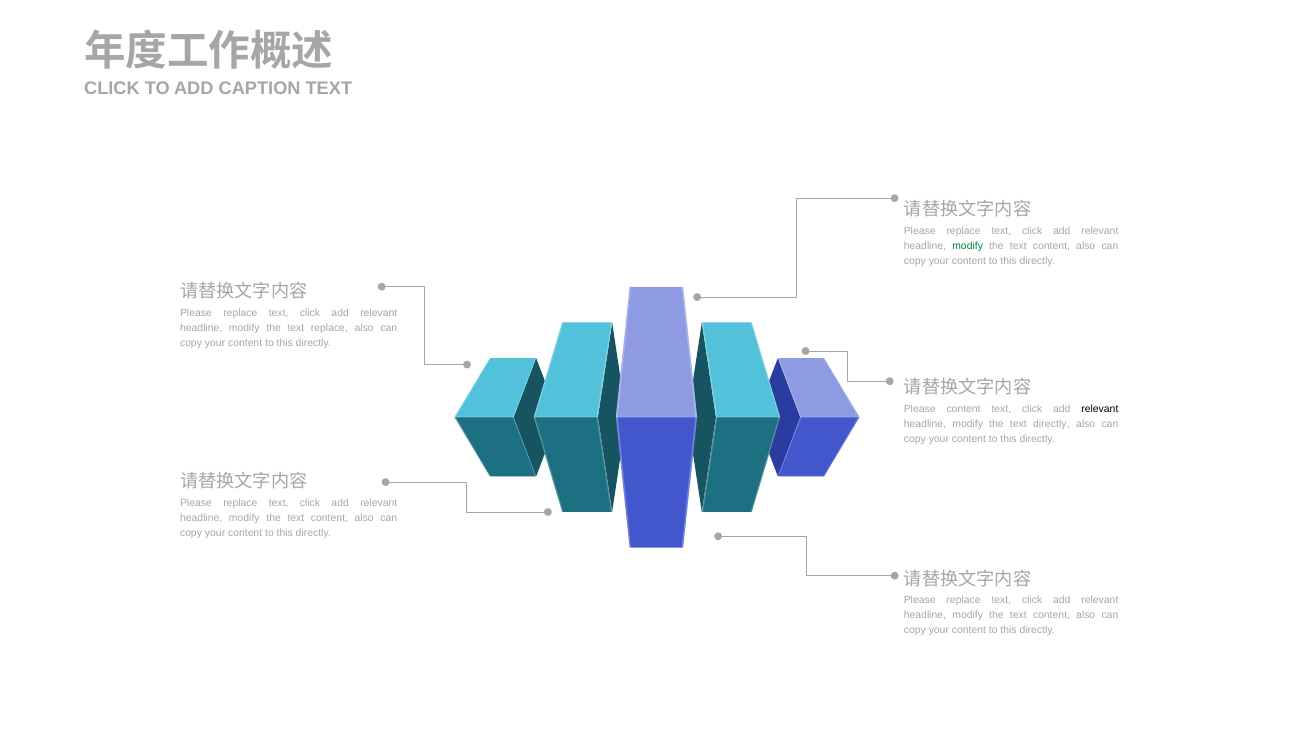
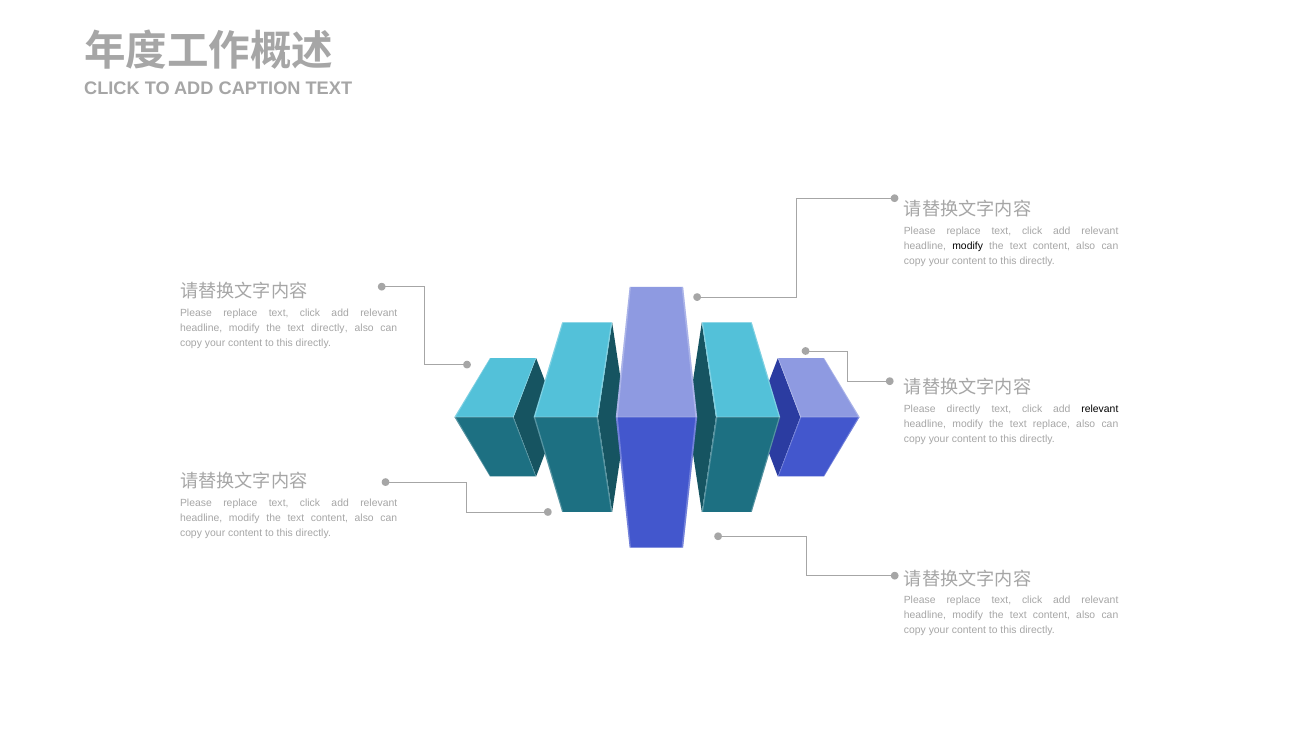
modify at (968, 246) colour: green -> black
text replace: replace -> directly
Please content: content -> directly
text directly: directly -> replace
